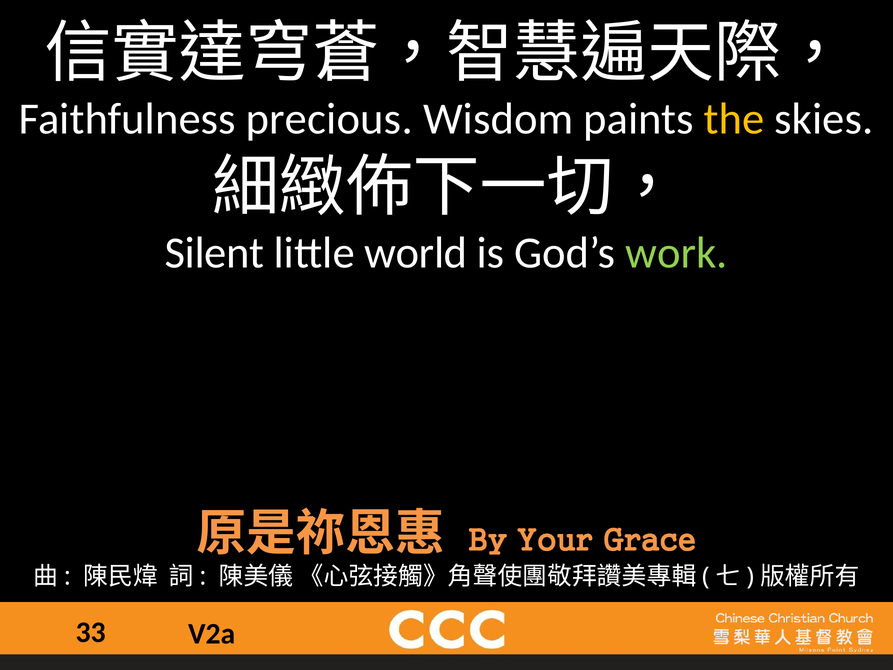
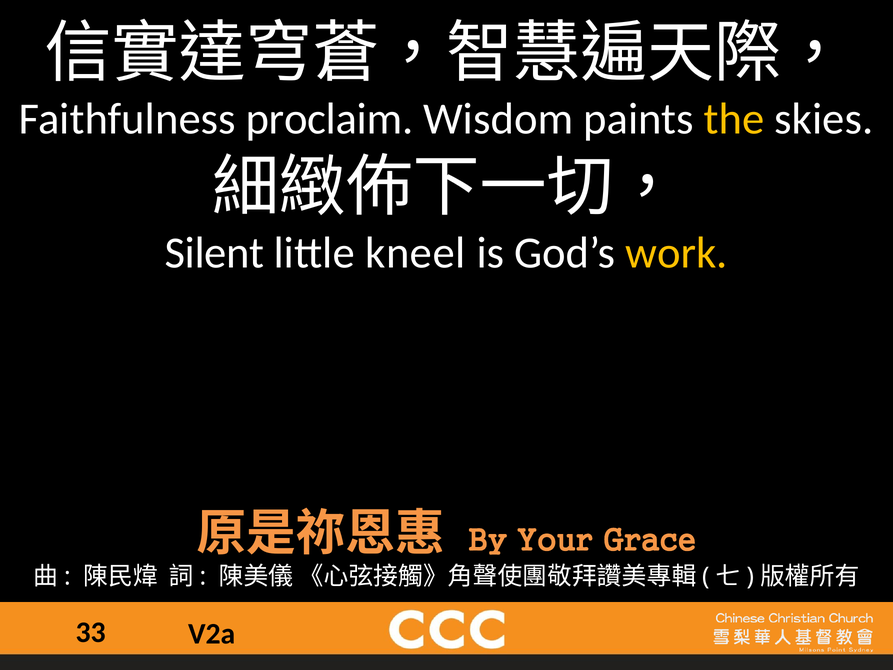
precious: precious -> proclaim
world: world -> kneel
work colour: light green -> yellow
